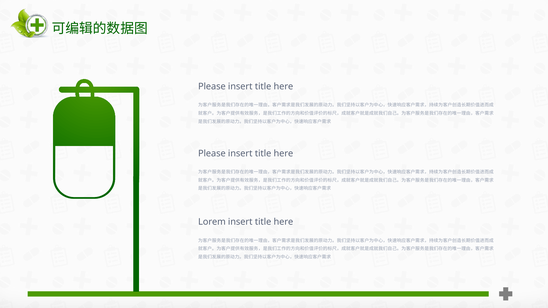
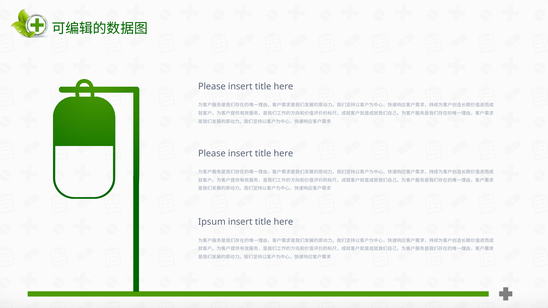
Lorem: Lorem -> Ipsum
